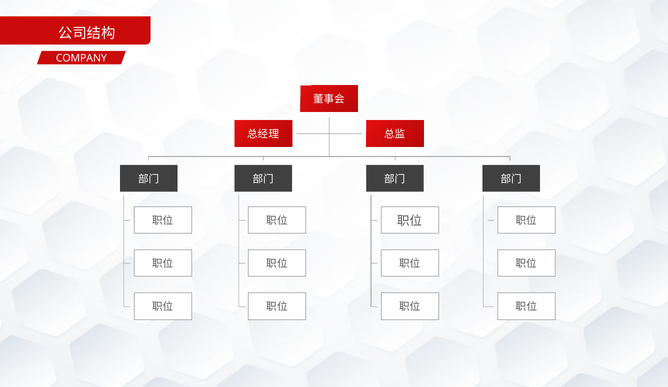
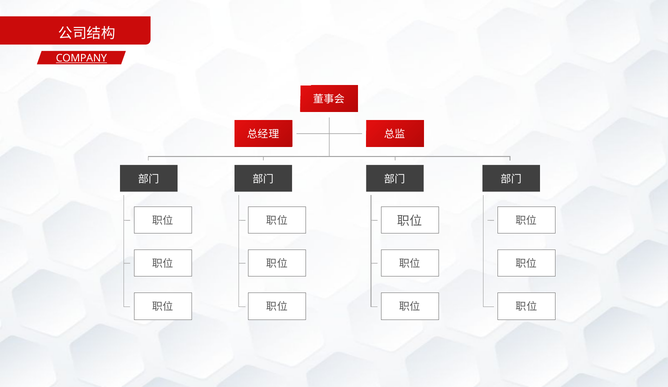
COMPANY underline: none -> present
